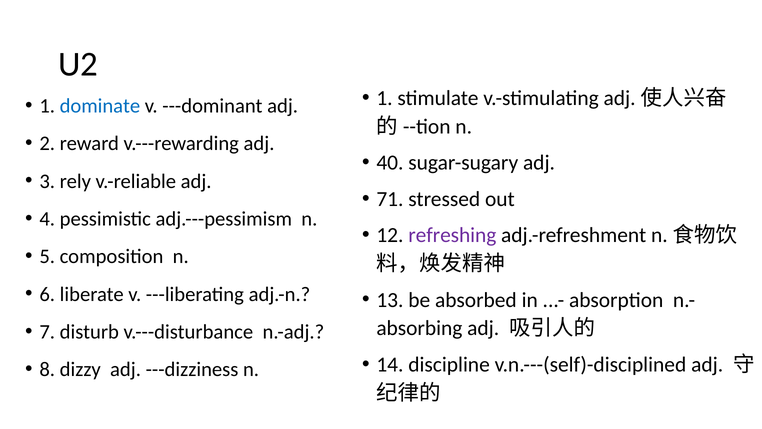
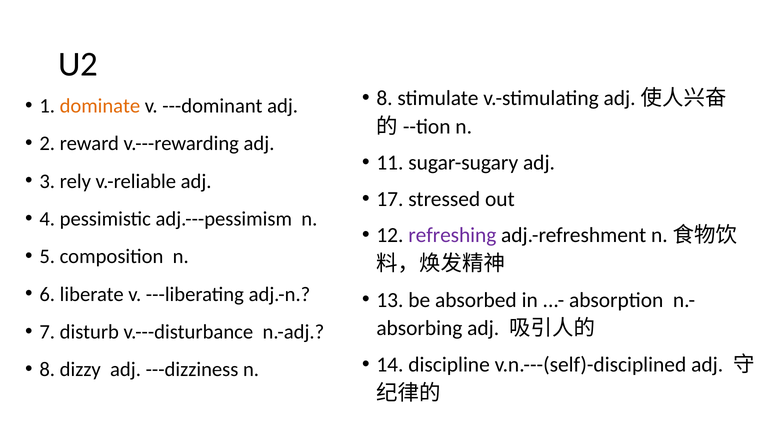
1 at (385, 98): 1 -> 8
dominate colour: blue -> orange
40: 40 -> 11
71: 71 -> 17
